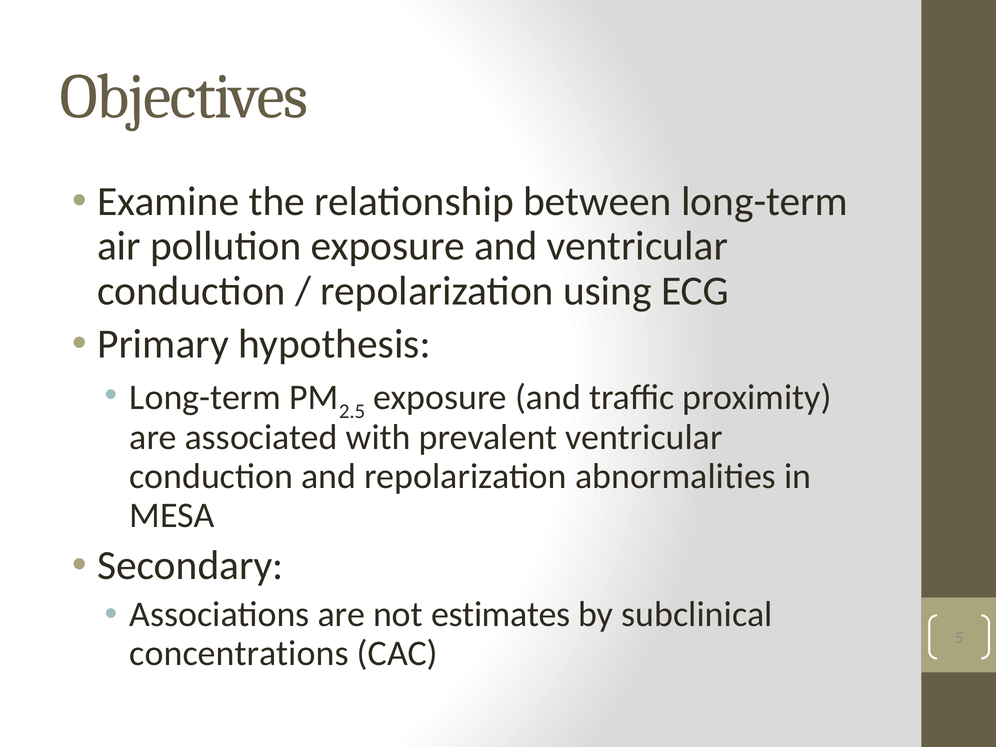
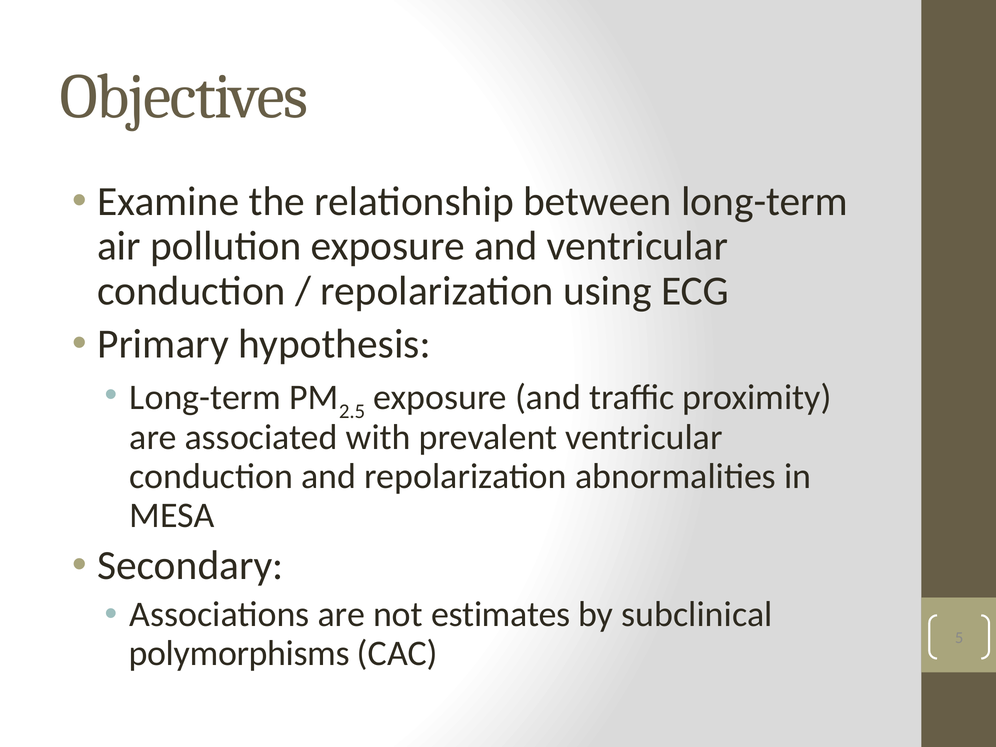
concentrations: concentrations -> polymorphisms
